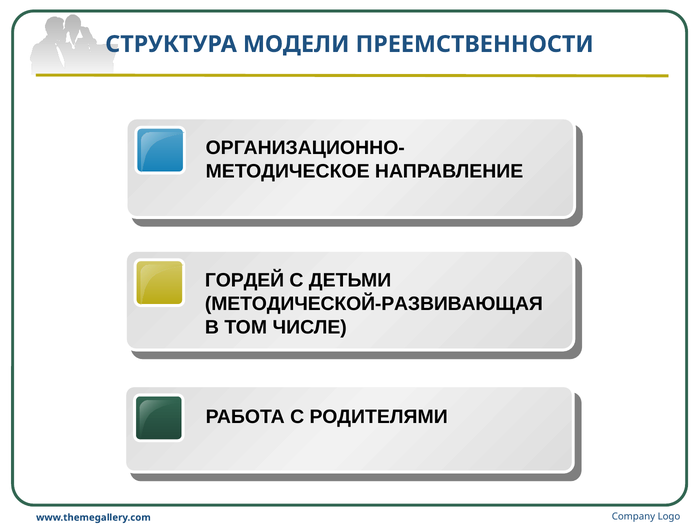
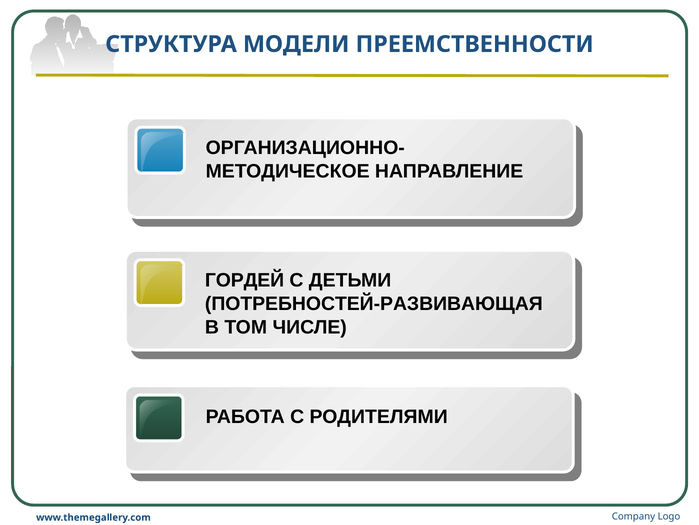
МЕТОДИЧЕСКОЙ-РАЗВИВАЮЩАЯ: МЕТОДИЧЕСКОЙ-РАЗВИВАЮЩАЯ -> ПОТРЕБНОСТЕЙ-РАЗВИВАЮЩАЯ
